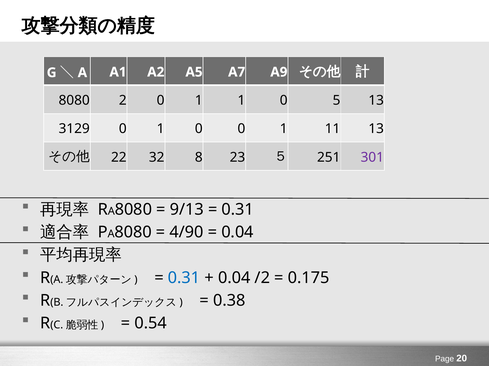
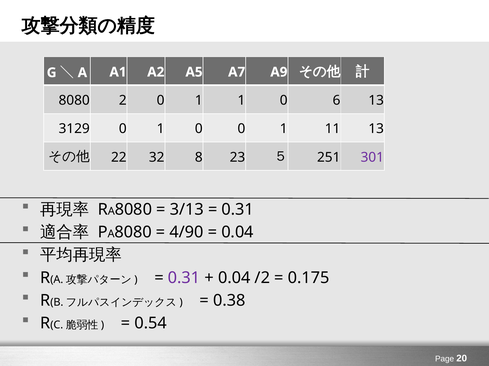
5: 5 -> 6
9/13: 9/13 -> 3/13
0.31 at (184, 278) colour: blue -> purple
